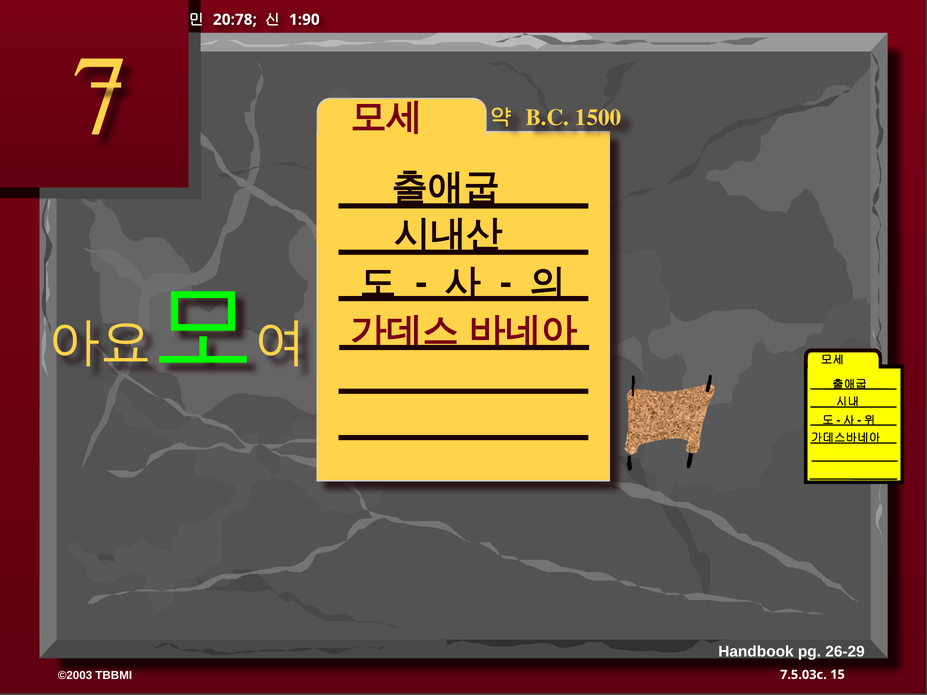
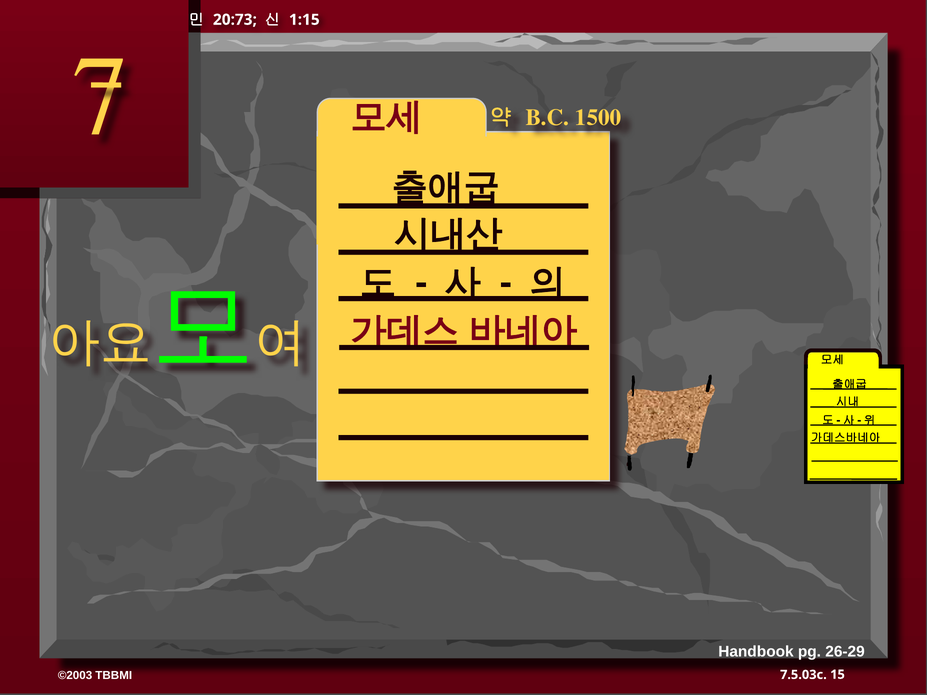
20:78: 20:78 -> 20:73
1:90: 1:90 -> 1:15
